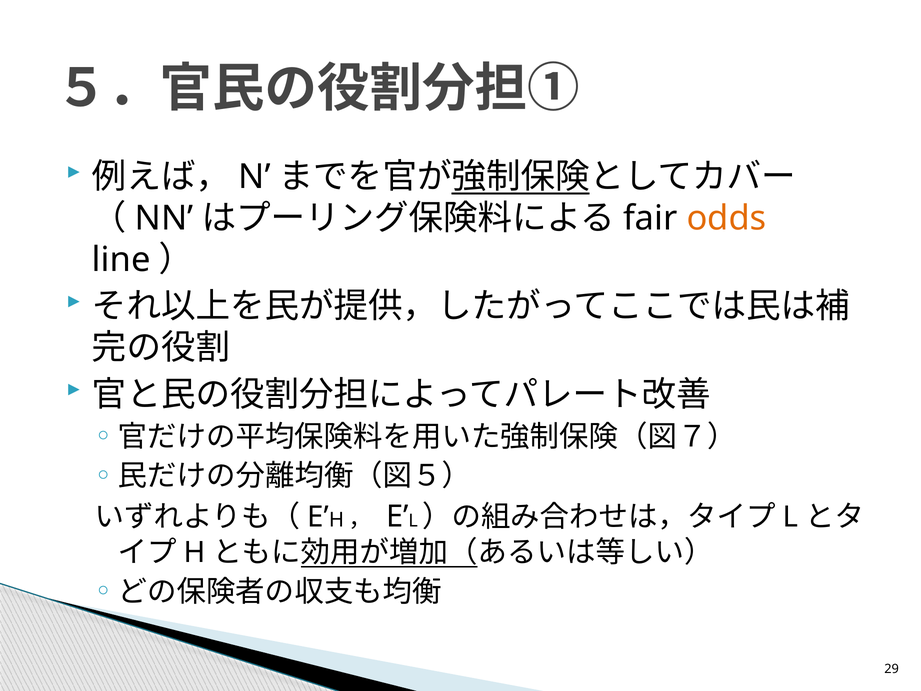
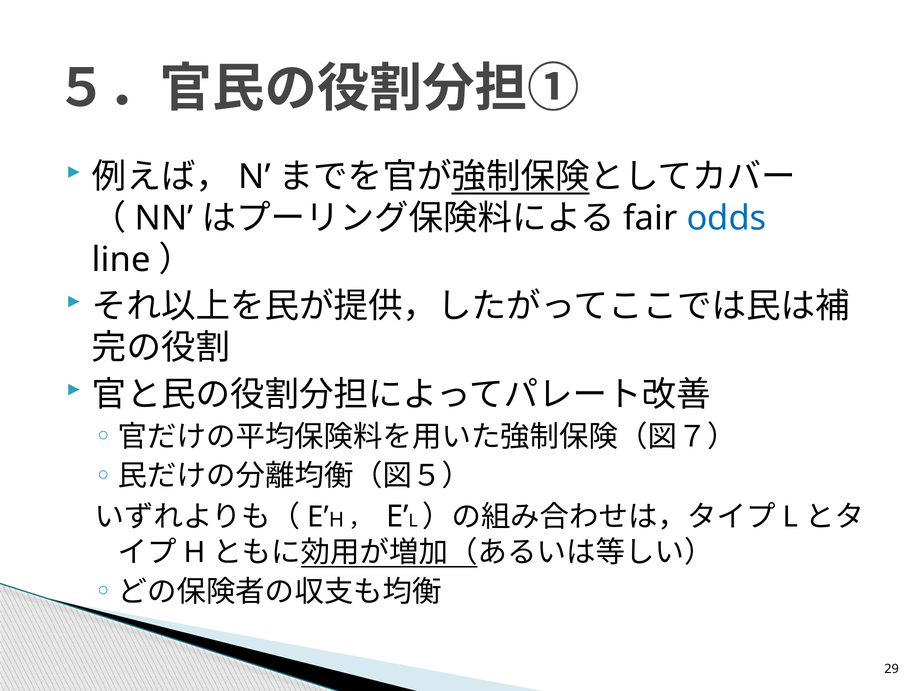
odds colour: orange -> blue
